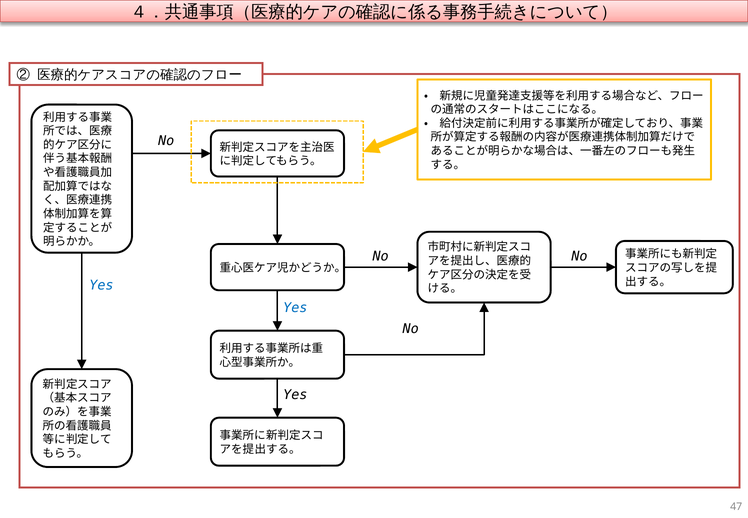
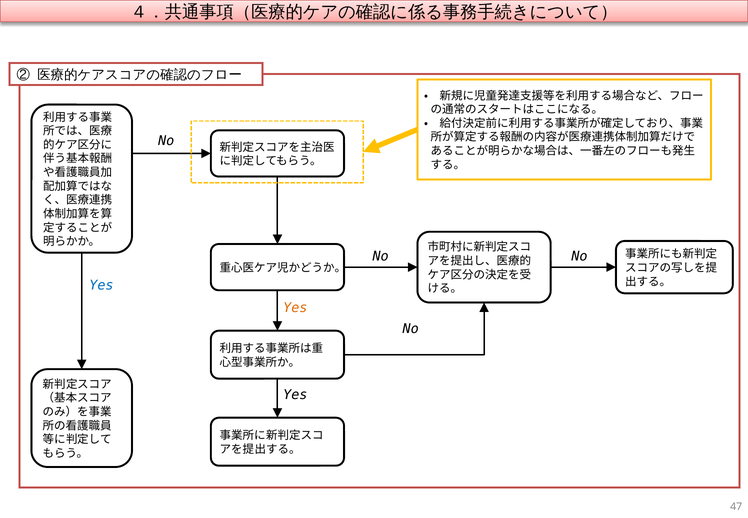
Yes at (295, 308) colour: blue -> orange
